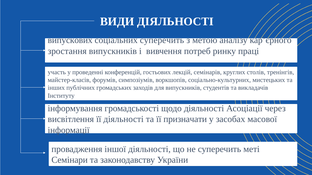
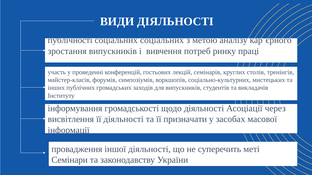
випускових: випускових -> публічності
соціальних суперечить: суперечить -> соціальних
